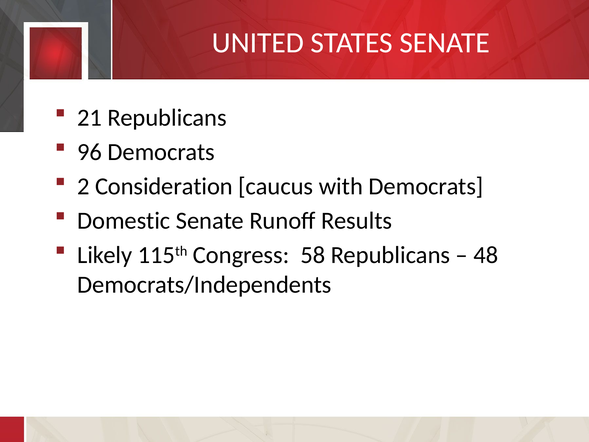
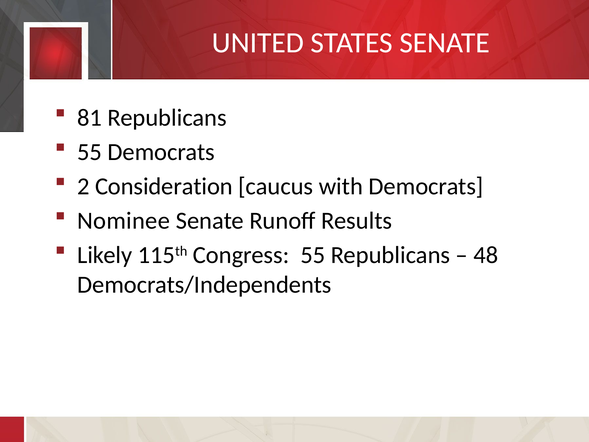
21: 21 -> 81
96 at (89, 152): 96 -> 55
Domestic: Domestic -> Nominee
Congress 58: 58 -> 55
